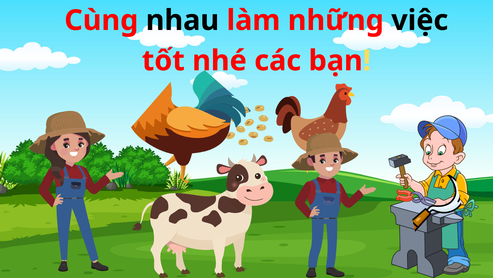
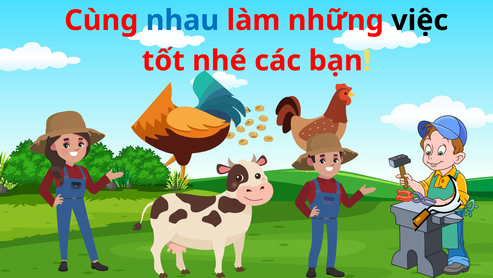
nhau colour: black -> blue
